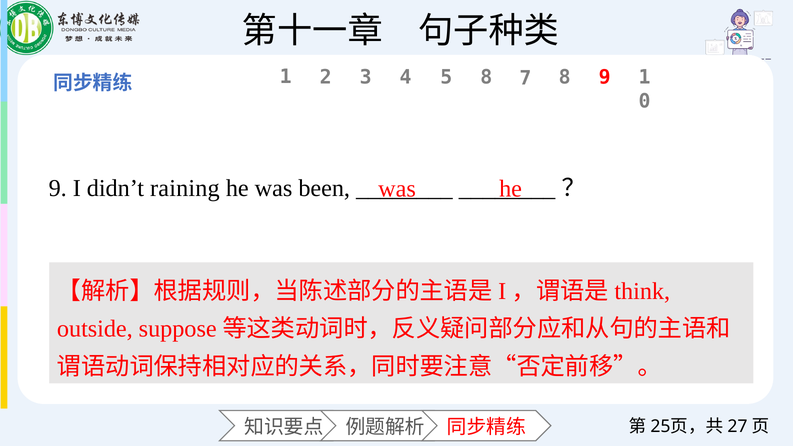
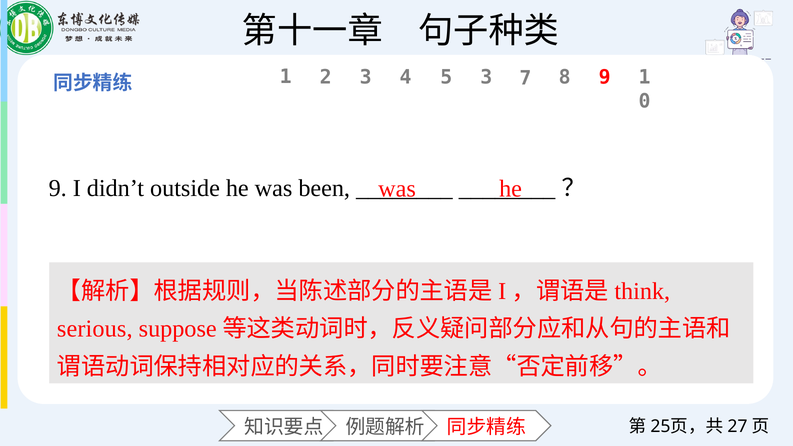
5 8: 8 -> 3
raining: raining -> outside
outside: outside -> serious
